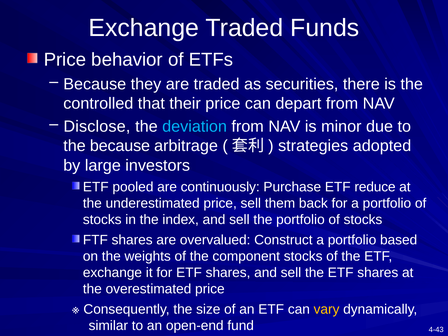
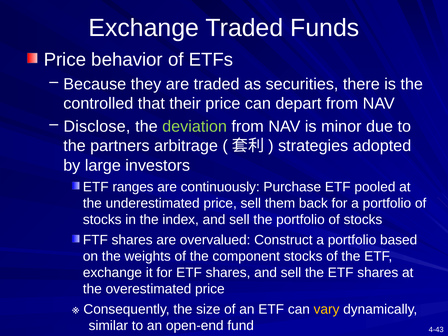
deviation colour: light blue -> light green
the because: because -> partners
pooled: pooled -> ranges
reduce: reduce -> pooled
